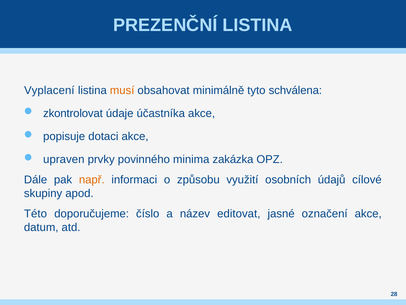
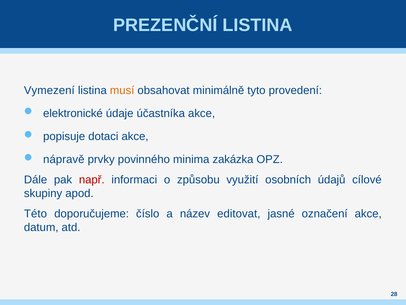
Vyplacení: Vyplacení -> Vymezení
schválena: schválena -> provedení
zkontrolovat: zkontrolovat -> elektronické
upraven: upraven -> nápravě
např colour: orange -> red
